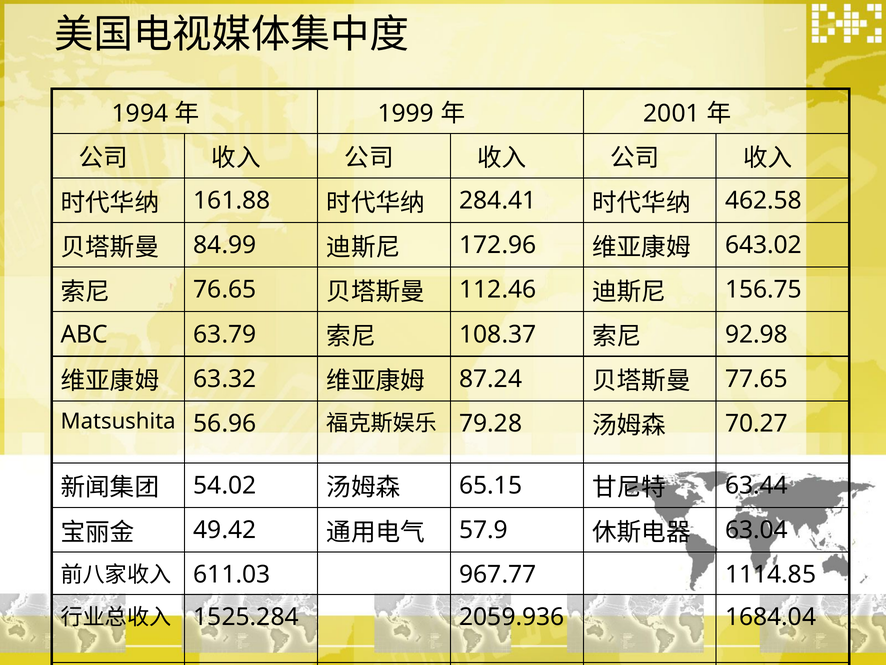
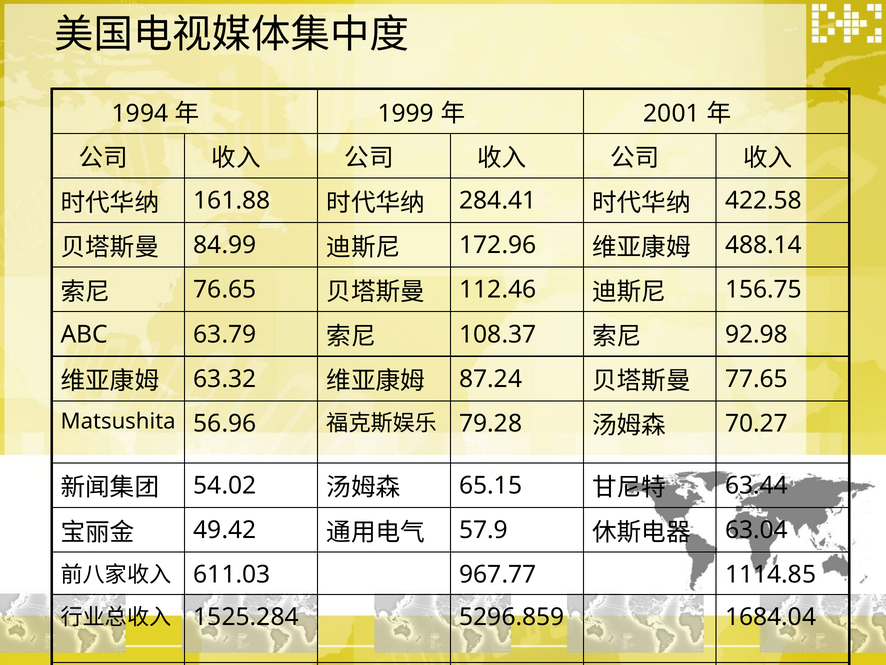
462.58: 462.58 -> 422.58
643.02: 643.02 -> 488.14
2059.936: 2059.936 -> 5296.859
